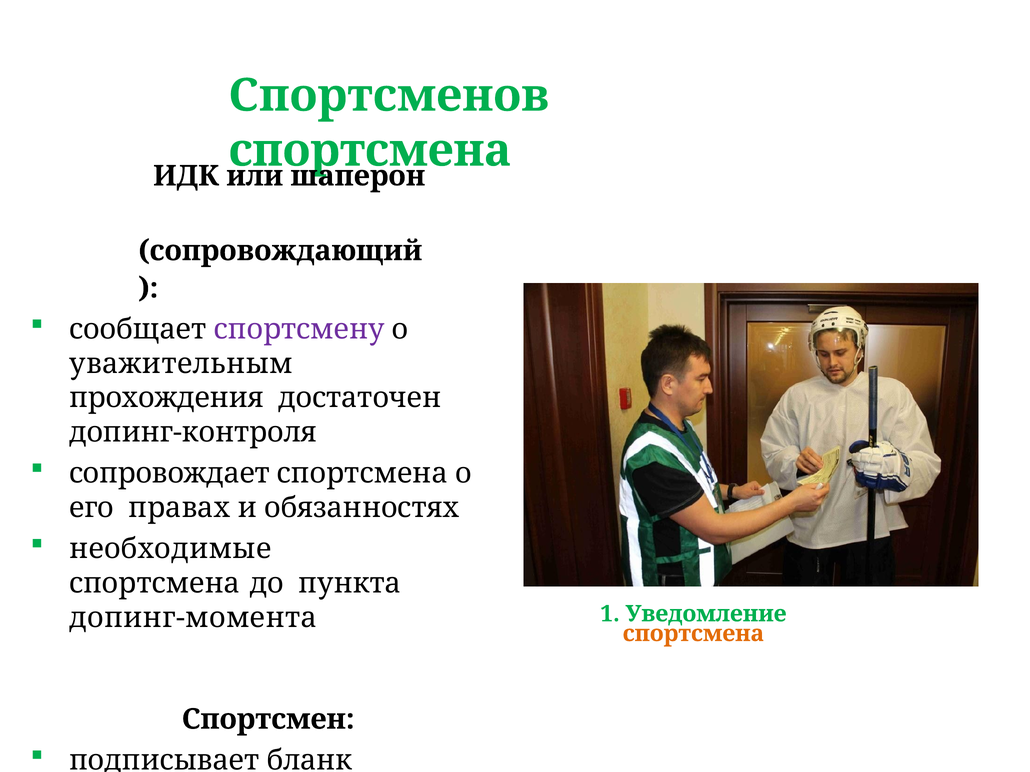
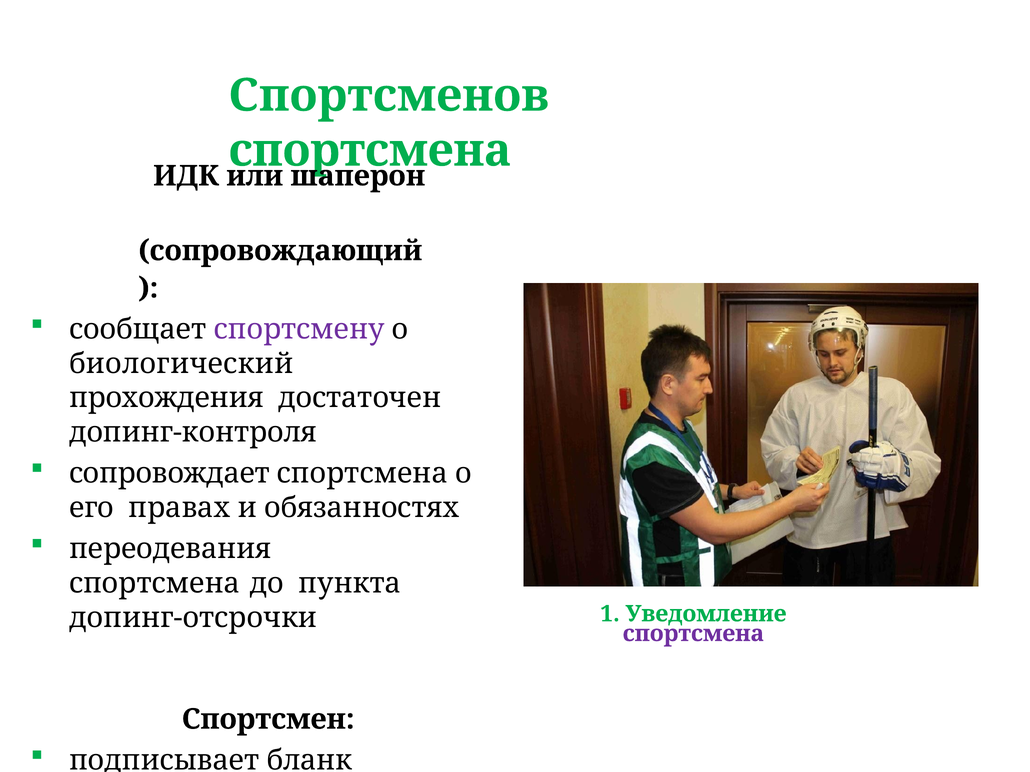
уважительным: уважительным -> биологический
необходимые: необходимые -> переодевания
допинг-момента: допинг-момента -> допинг-отсрочки
спортсмена at (693, 634) colour: orange -> purple
